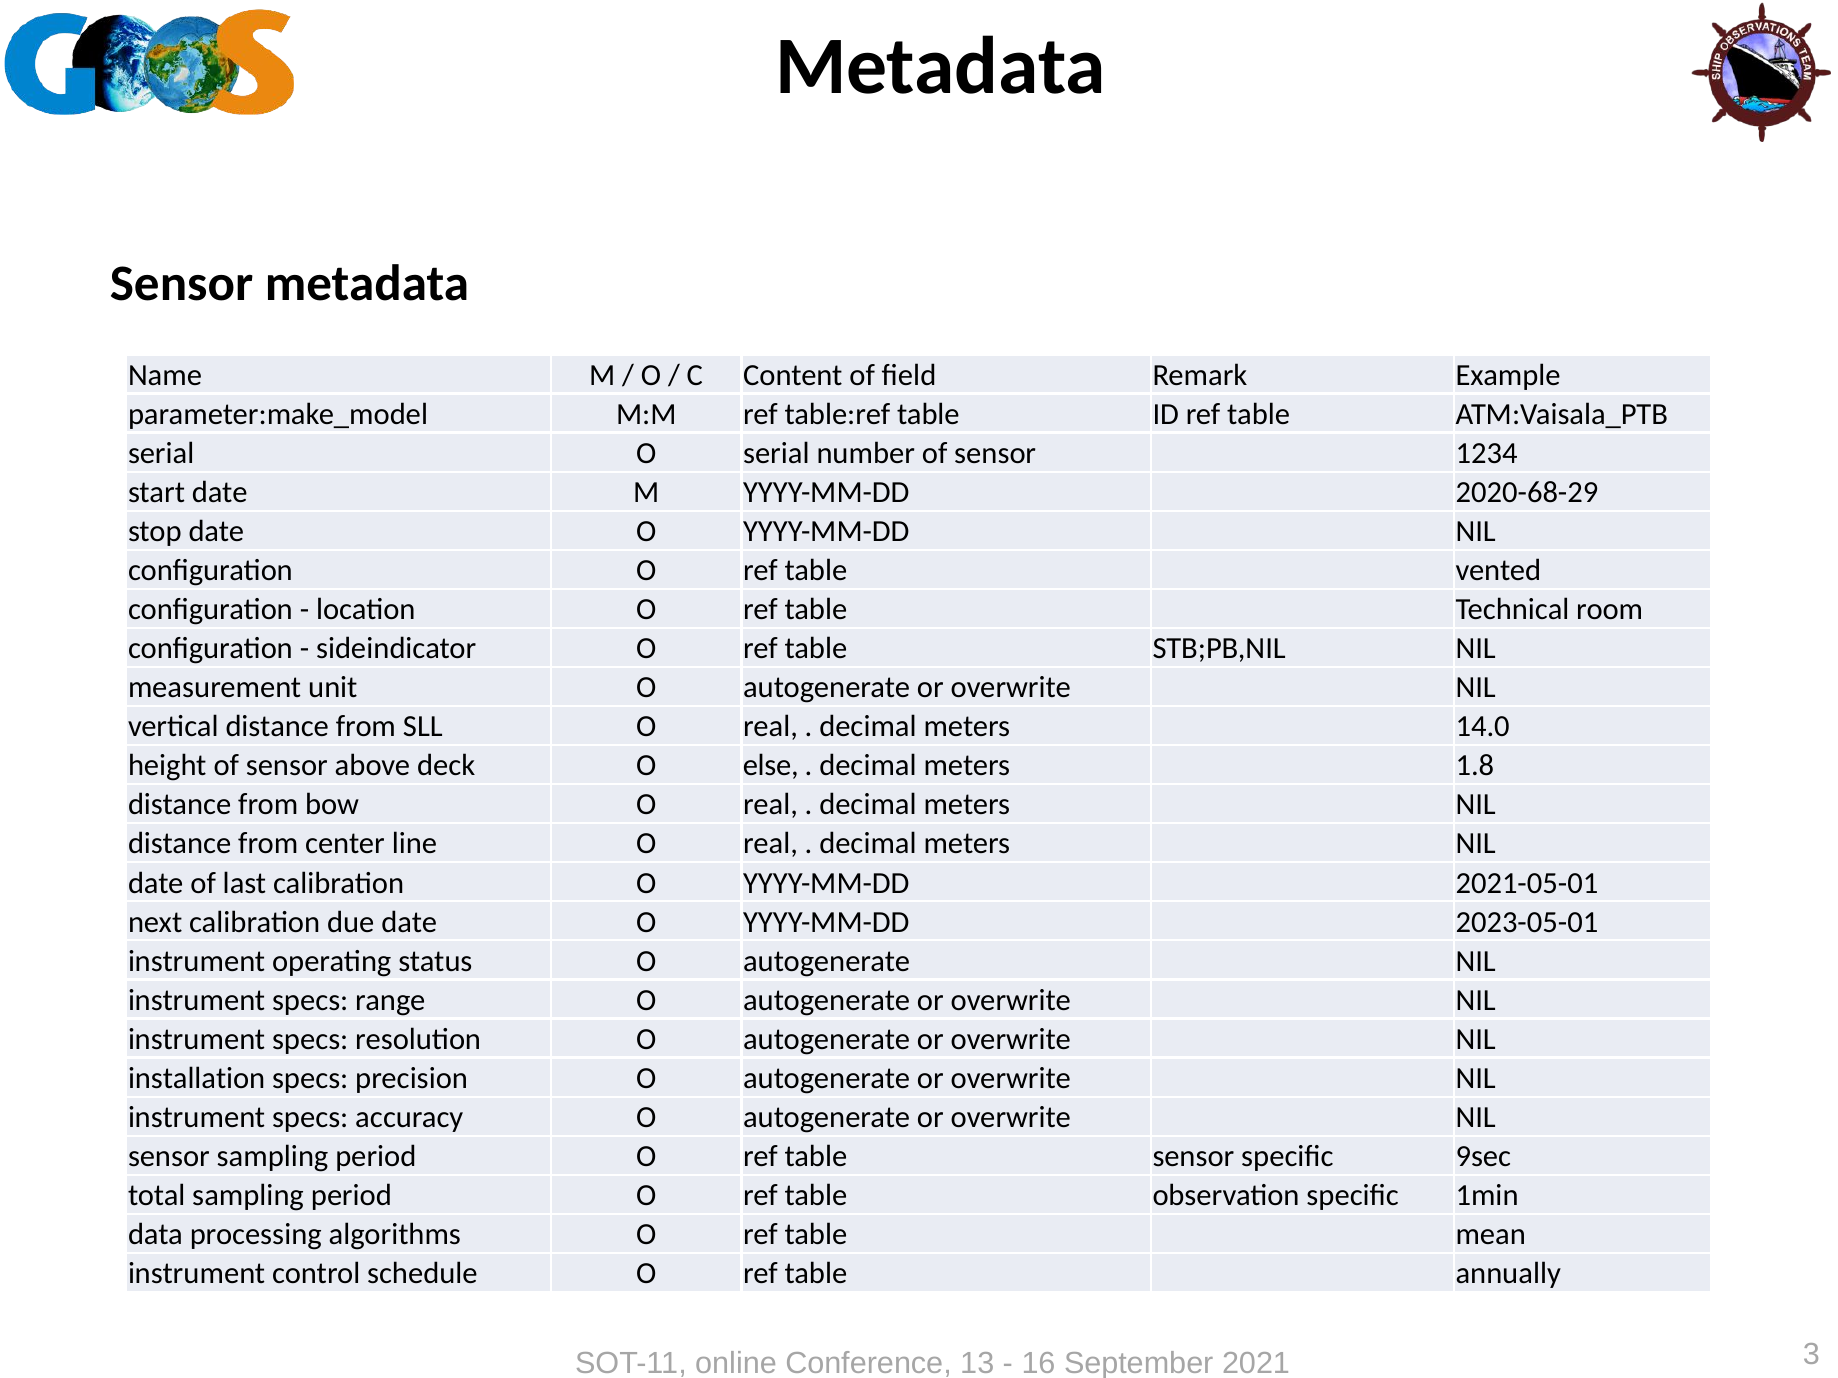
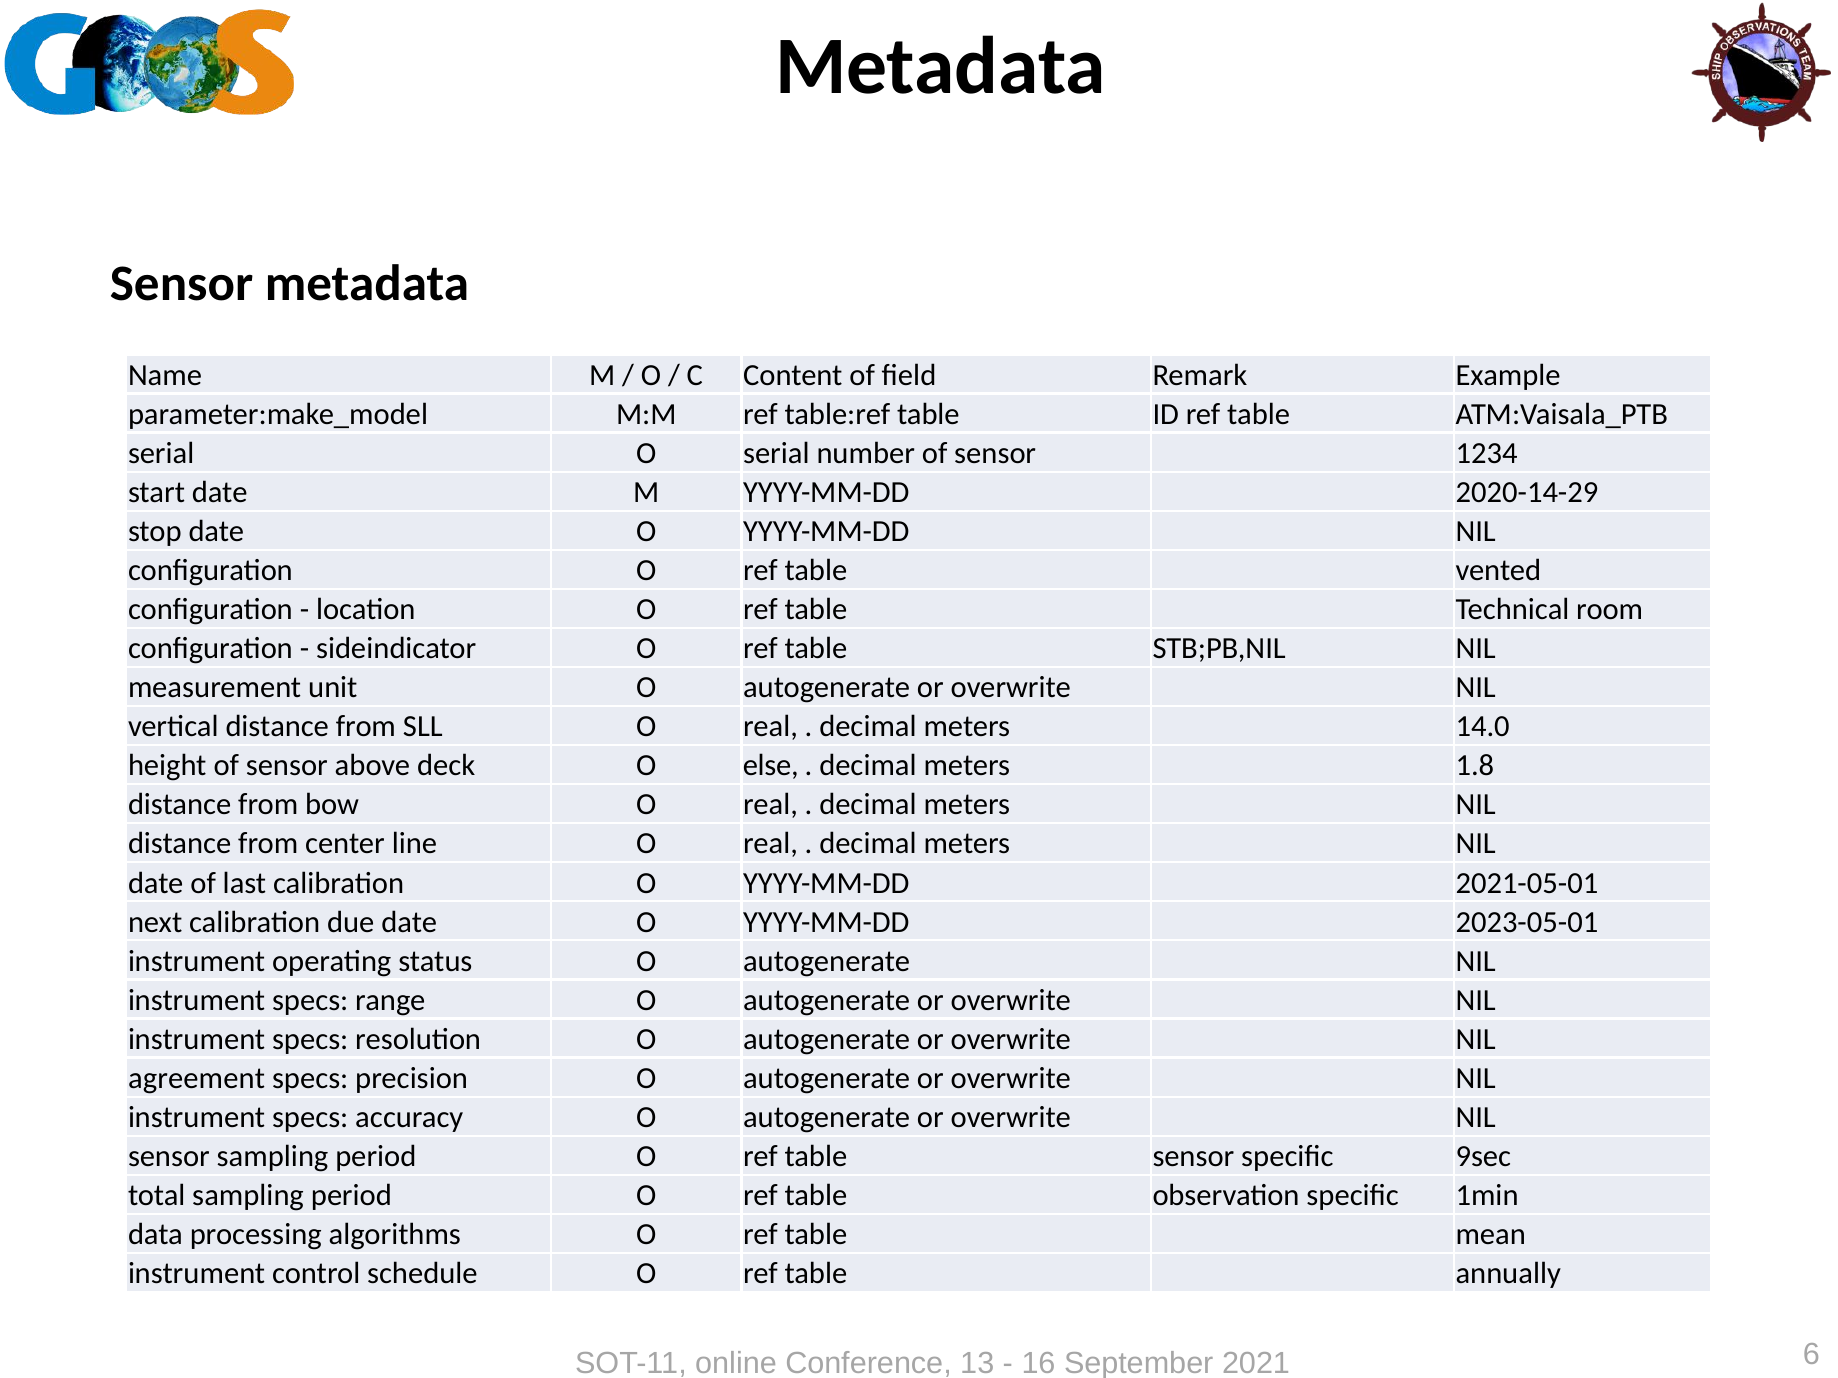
2020-68-29: 2020-68-29 -> 2020-14-29
installation: installation -> agreement
3: 3 -> 6
